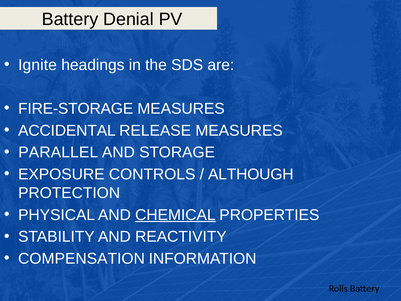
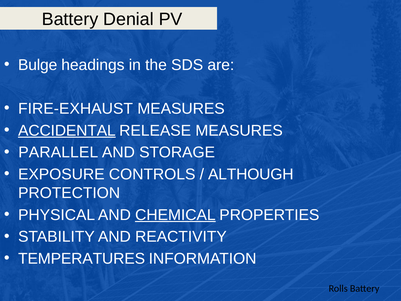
Ignite: Ignite -> Bulge
FIRE-STORAGE: FIRE-STORAGE -> FIRE-EXHAUST
ACCIDENTAL underline: none -> present
COMPENSATION: COMPENSATION -> TEMPERATURES
